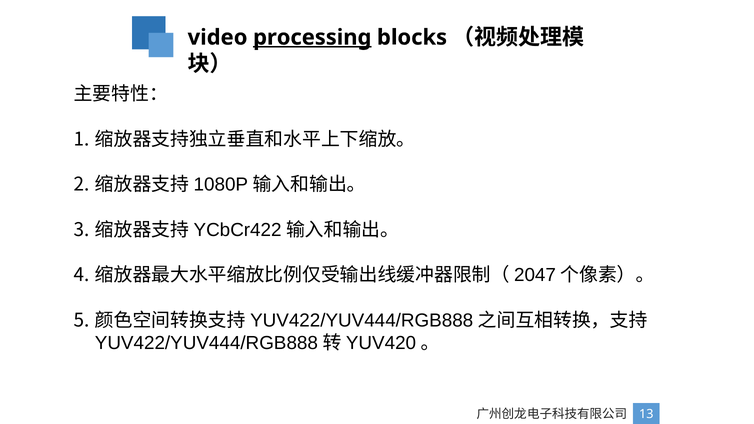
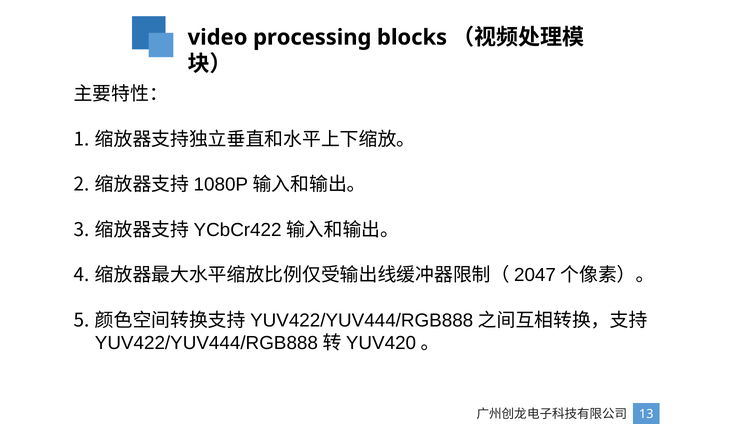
processing underline: present -> none
